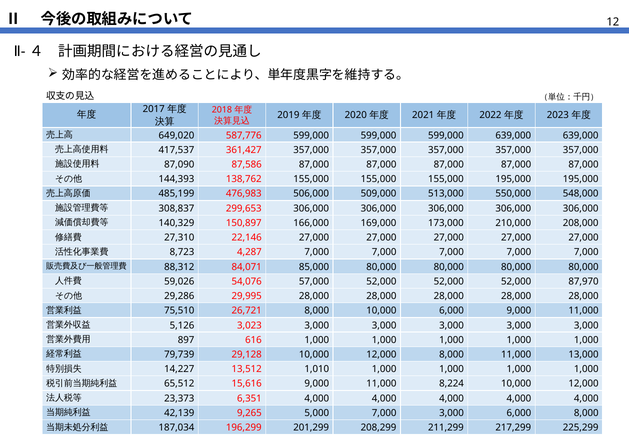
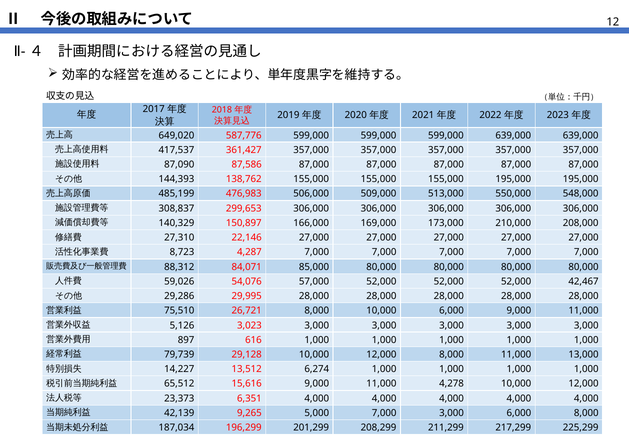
87,970: 87,970 -> 42,467
1,010: 1,010 -> 6,274
8,224: 8,224 -> 4,278
